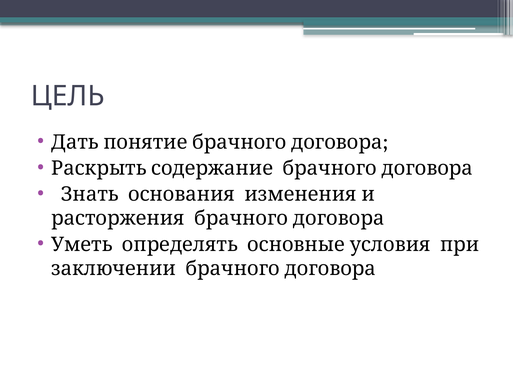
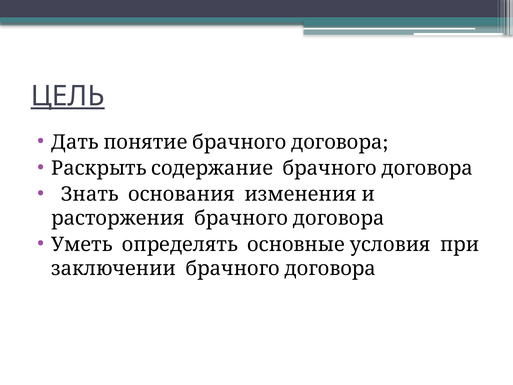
ЦЕЛЬ underline: none -> present
